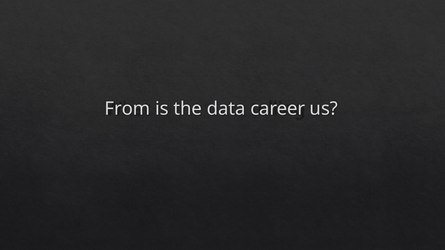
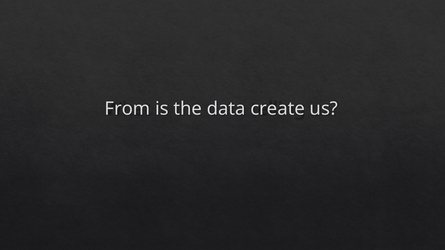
career: career -> create
